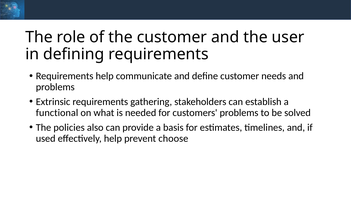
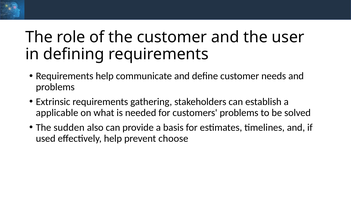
functional: functional -> applicable
policies: policies -> sudden
